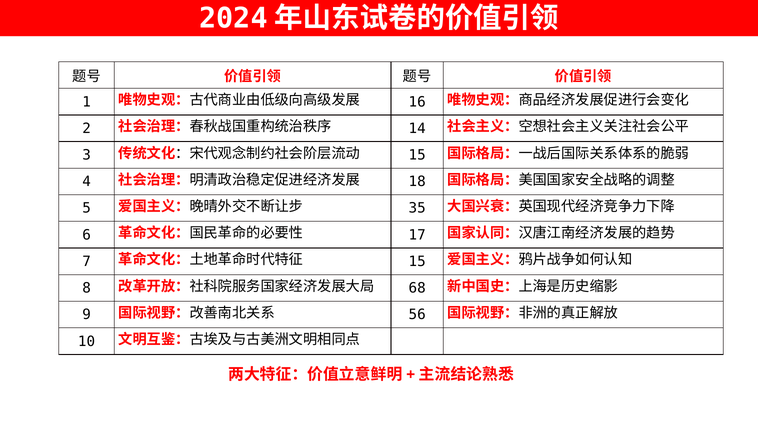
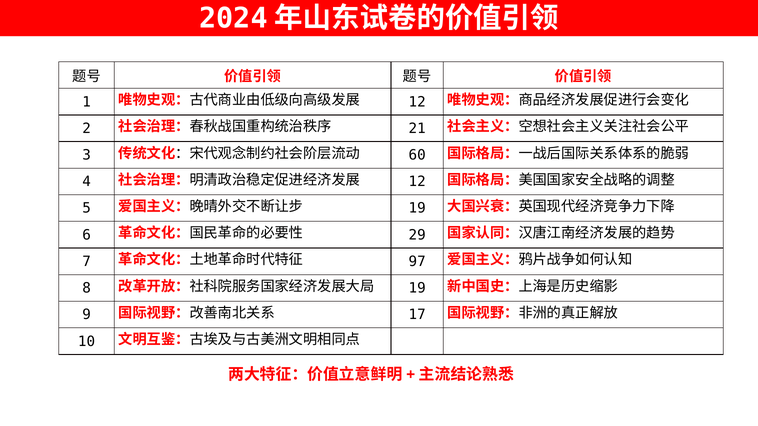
16 at (417, 102): 16 -> 12
14: 14 -> 21
15 at (417, 155): 15 -> 60
18 at (417, 182): 18 -> 12
35 at (417, 208): 35 -> 19
17: 17 -> 29
15 at (417, 262): 15 -> 97
68 at (417, 288): 68 -> 19
56: 56 -> 17
